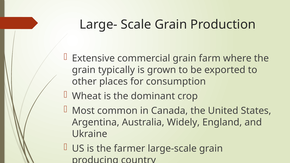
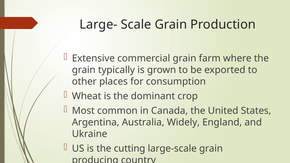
farmer: farmer -> cutting
